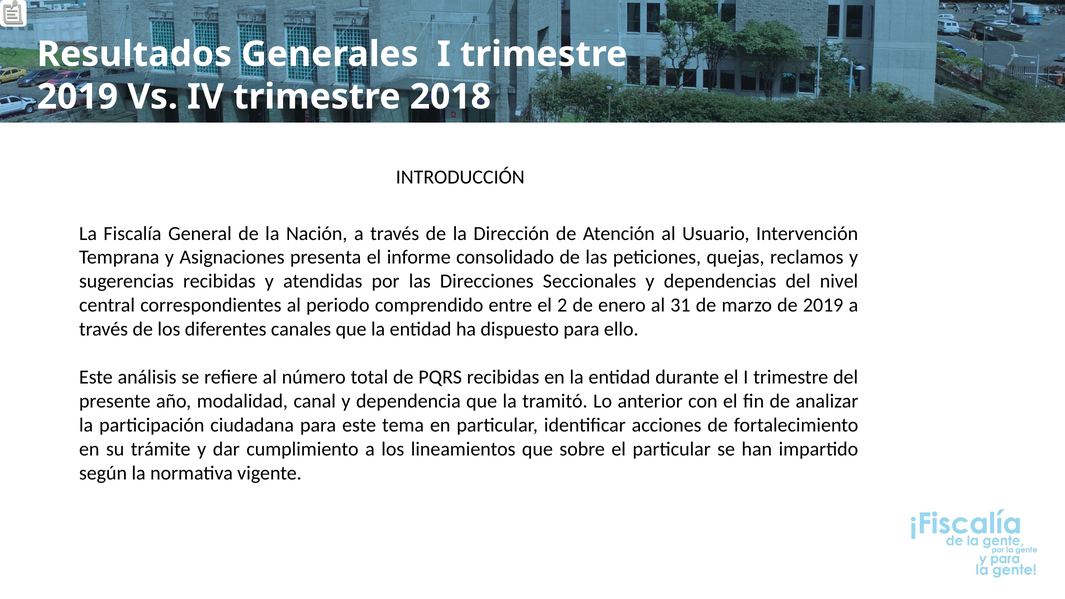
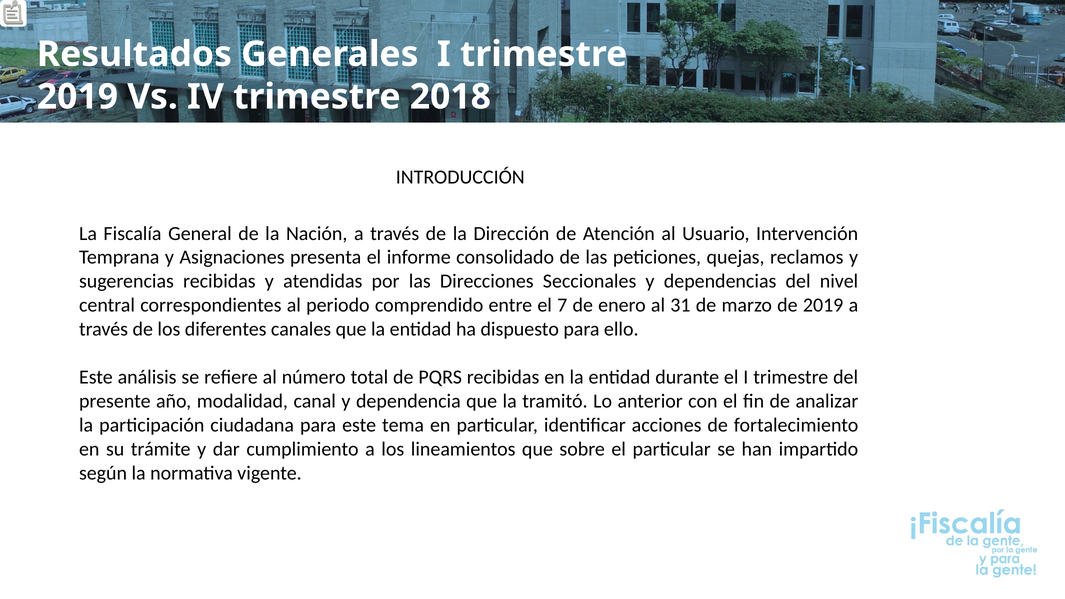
2: 2 -> 7
